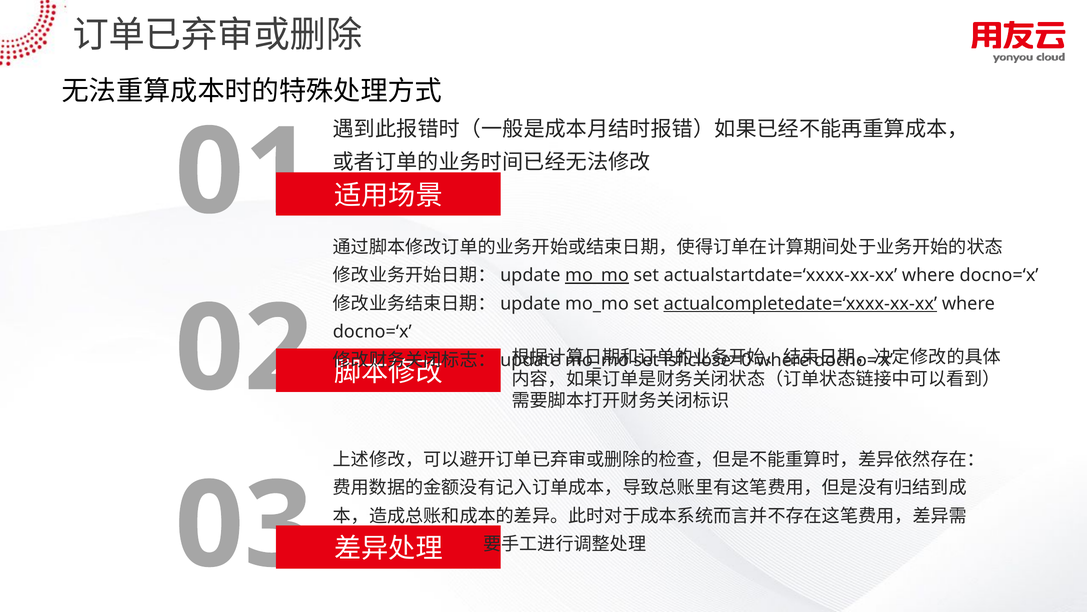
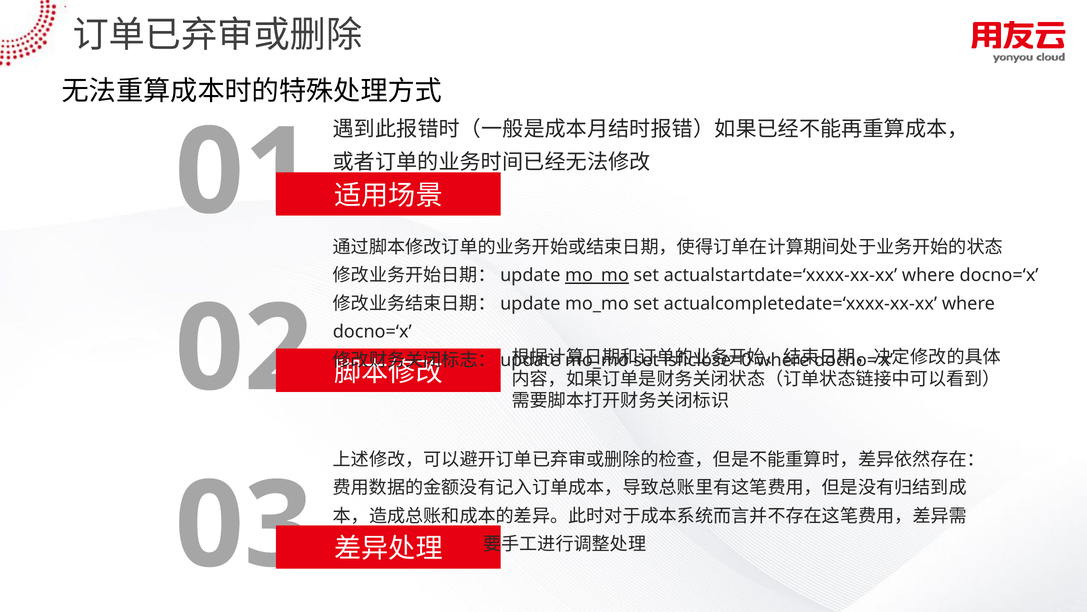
actualcompletedate=‘xxxx-xx-xx underline: present -> none
